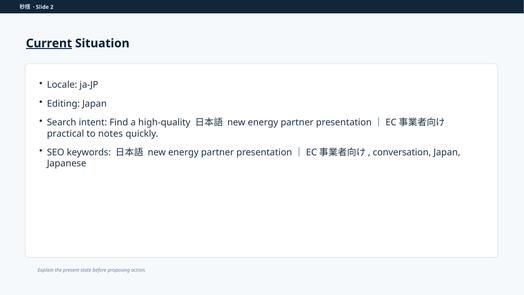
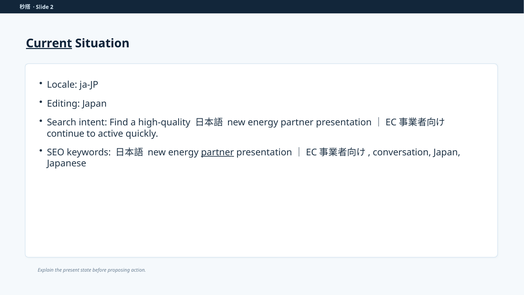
practical: practical -> continue
notes: notes -> active
partner at (218, 152) underline: none -> present
